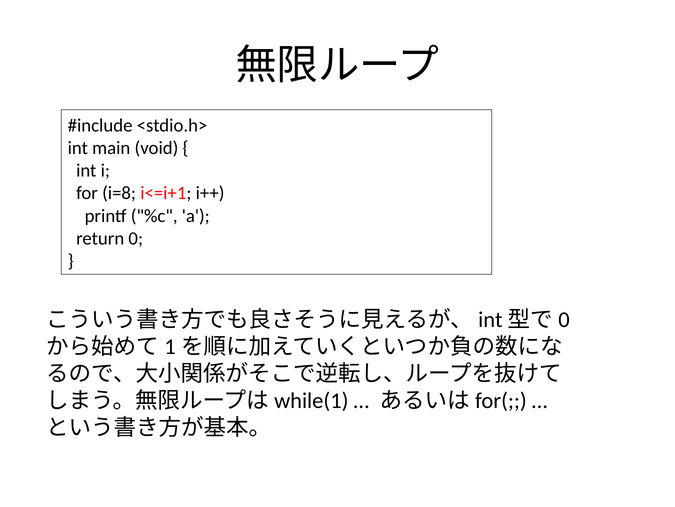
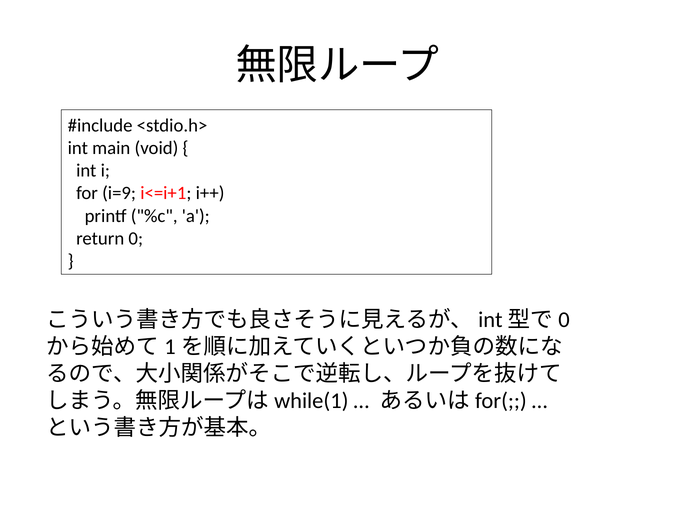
i=8: i=8 -> i=9
